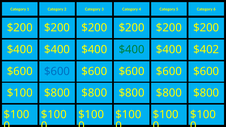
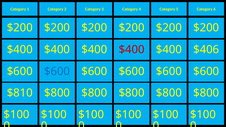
$400 at (132, 50) colour: green -> red
$402: $402 -> $406
$100 at (20, 93): $100 -> $810
